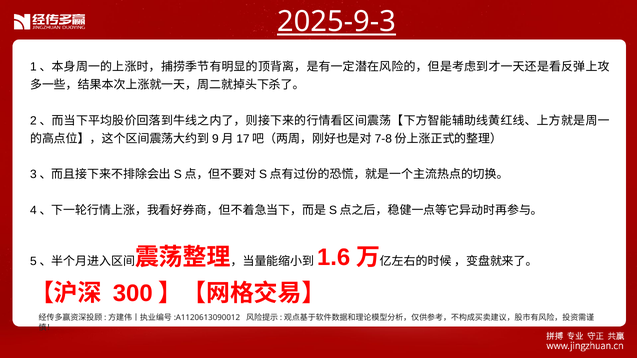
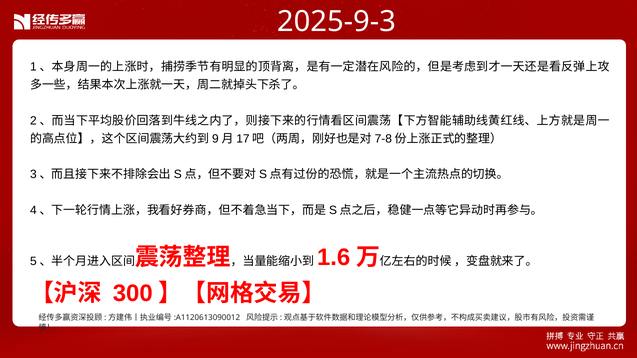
2025-9-3 underline: present -> none
